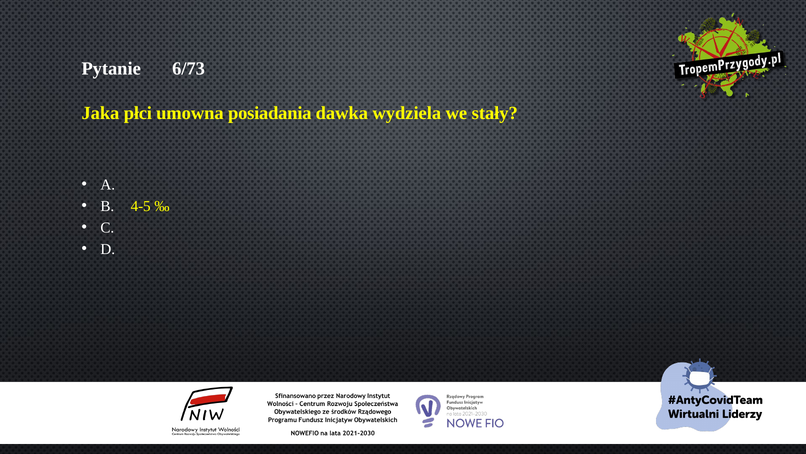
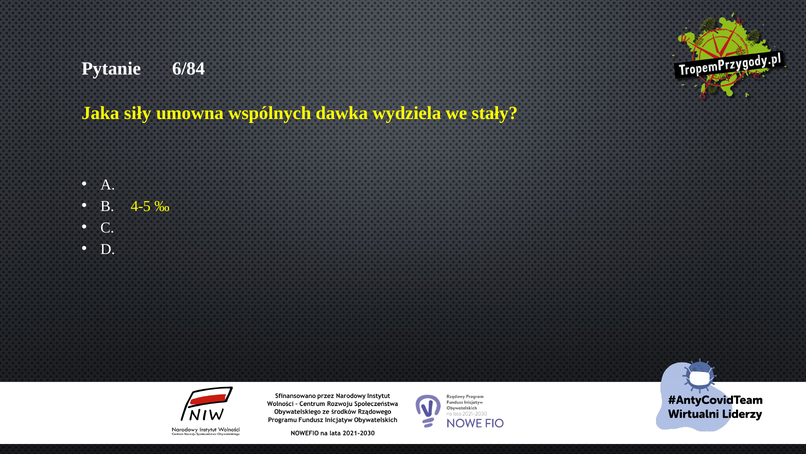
6/73: 6/73 -> 6/84
płci: płci -> siły
posiadania: posiadania -> wspólnych
